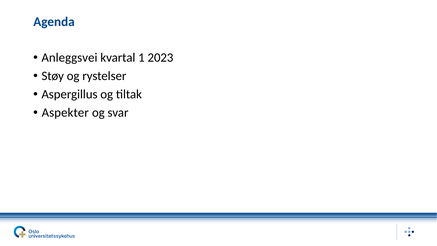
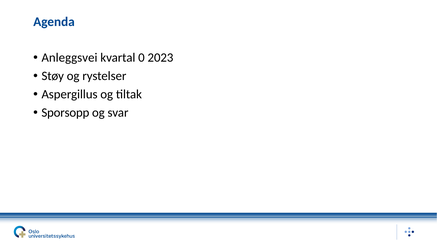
1: 1 -> 0
Aspekter: Aspekter -> Sporsopp
